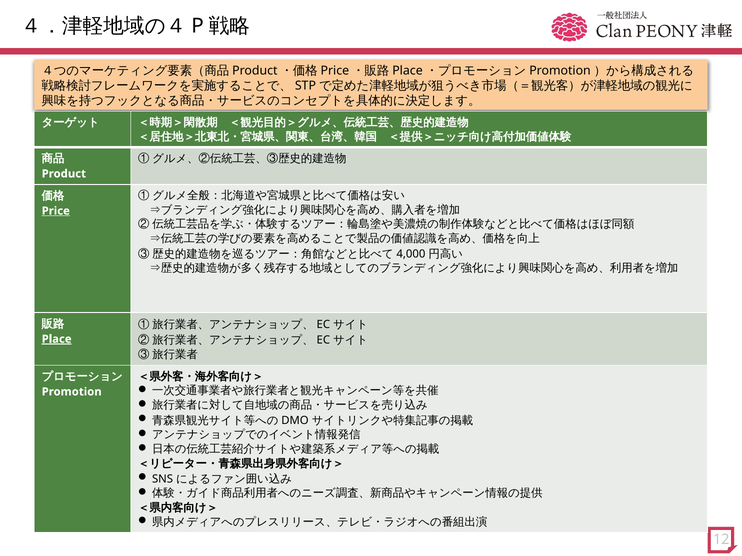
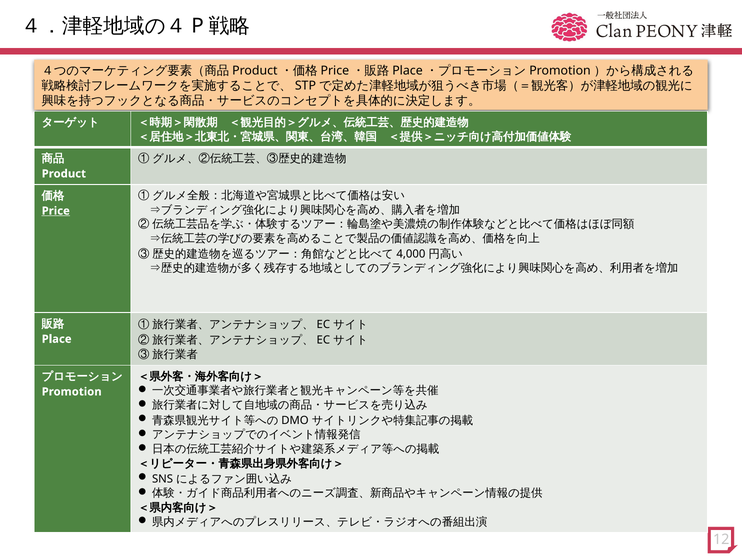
Place underline: present -> none
